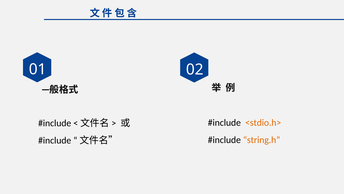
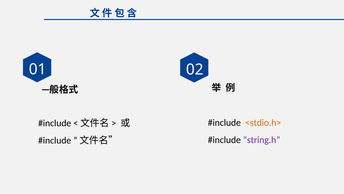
string.h colour: orange -> purple
